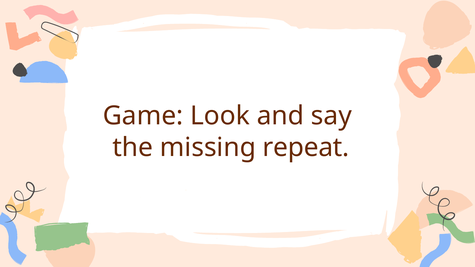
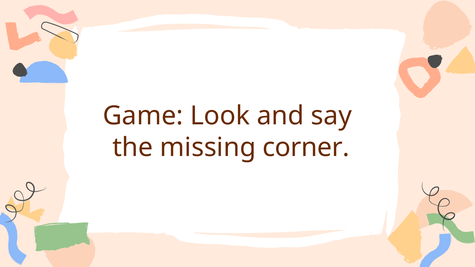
repeat: repeat -> corner
